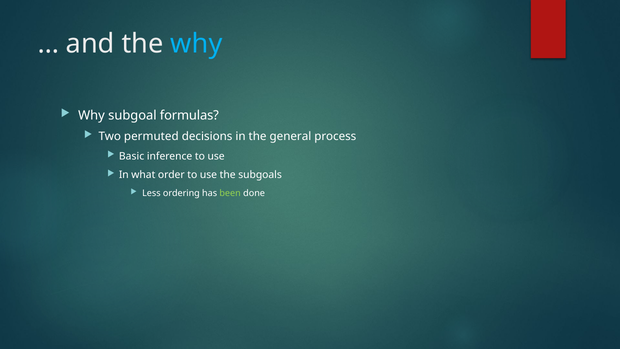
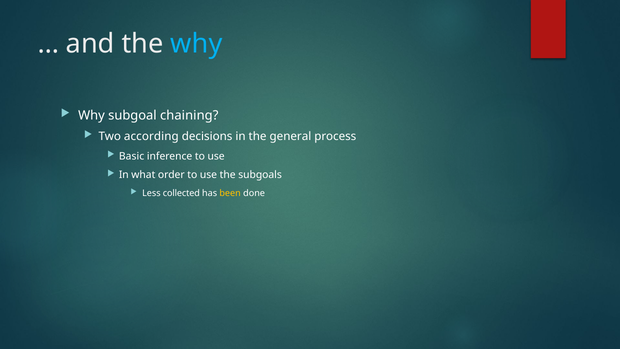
formulas: formulas -> chaining
permuted: permuted -> according
ordering: ordering -> collected
been colour: light green -> yellow
